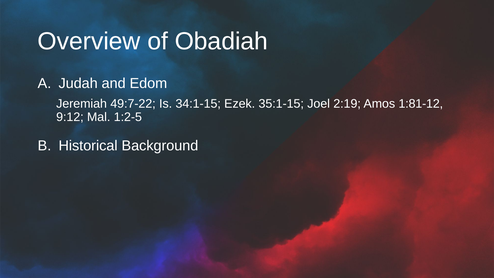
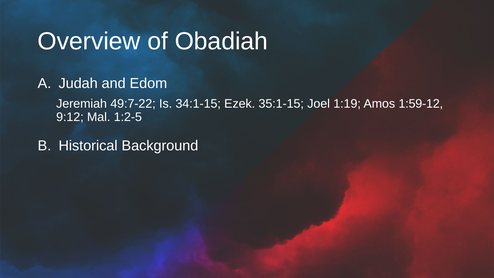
2:19: 2:19 -> 1:19
1:81-12: 1:81-12 -> 1:59-12
